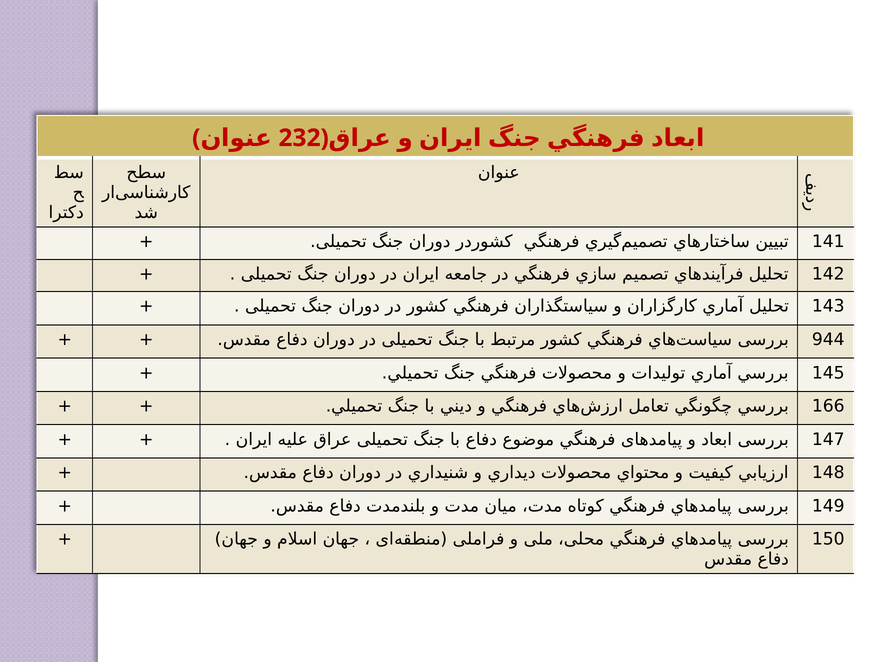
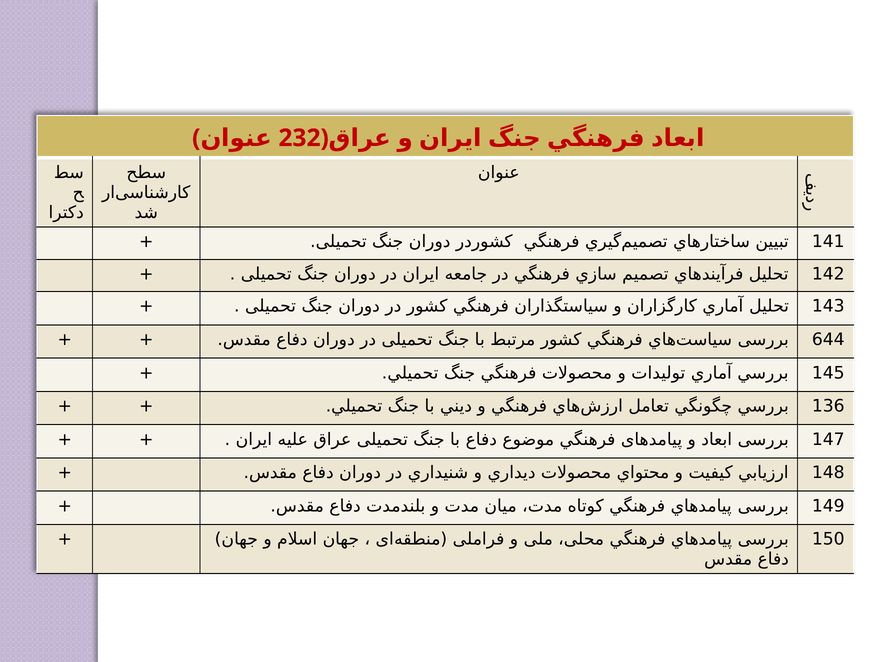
944: 944 -> 644
166: 166 -> 136
